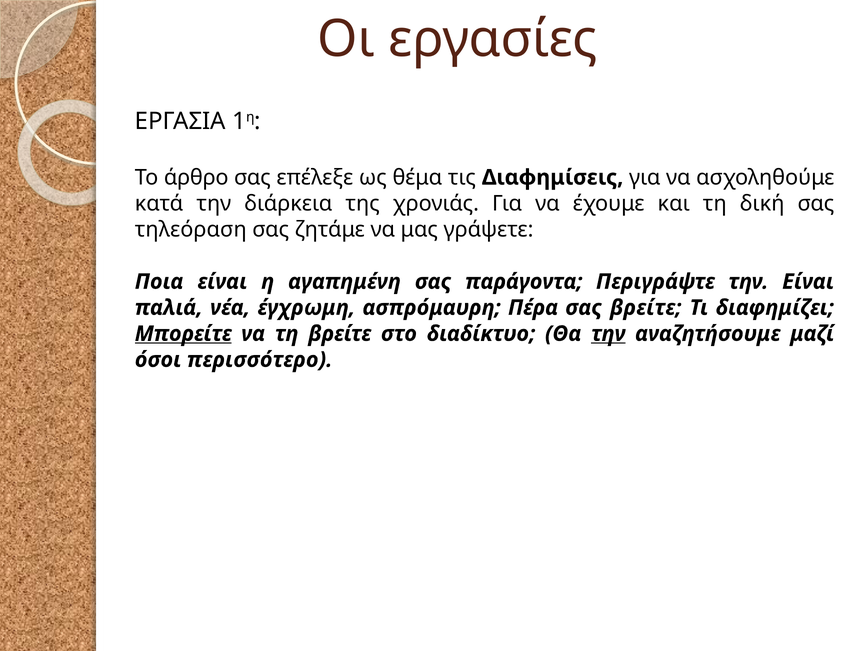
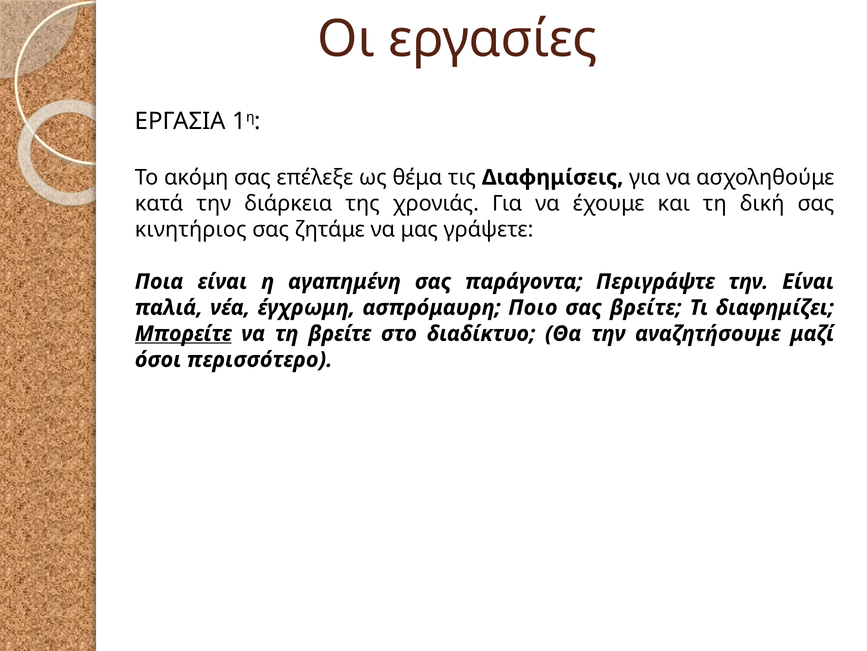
άρθρο: άρθρο -> ακόμη
τηλεόραση: τηλεόραση -> κινητήριος
Πέρα: Πέρα -> Ποιο
την at (608, 333) underline: present -> none
